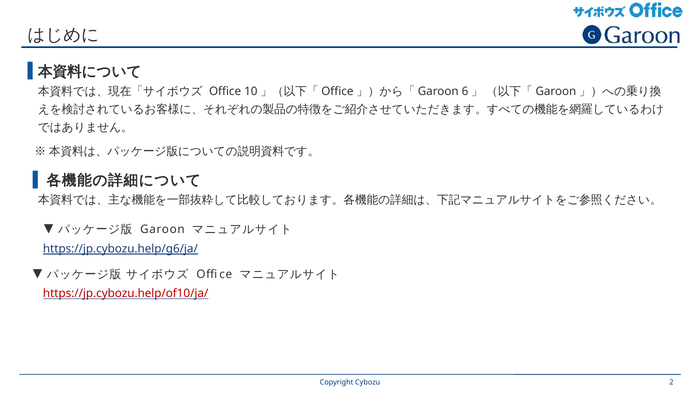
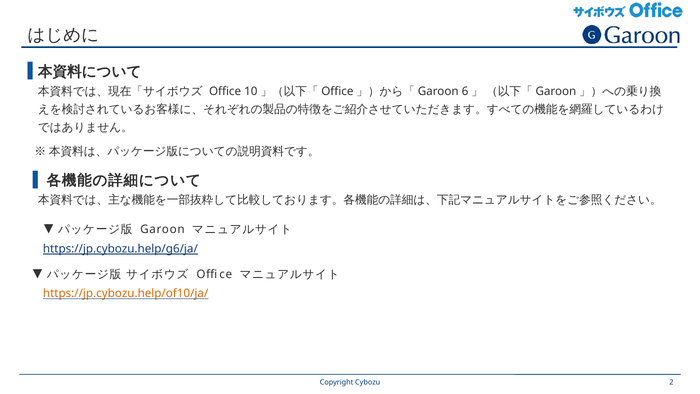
https://jp.cybozu.help/of10/ja/ colour: red -> orange
